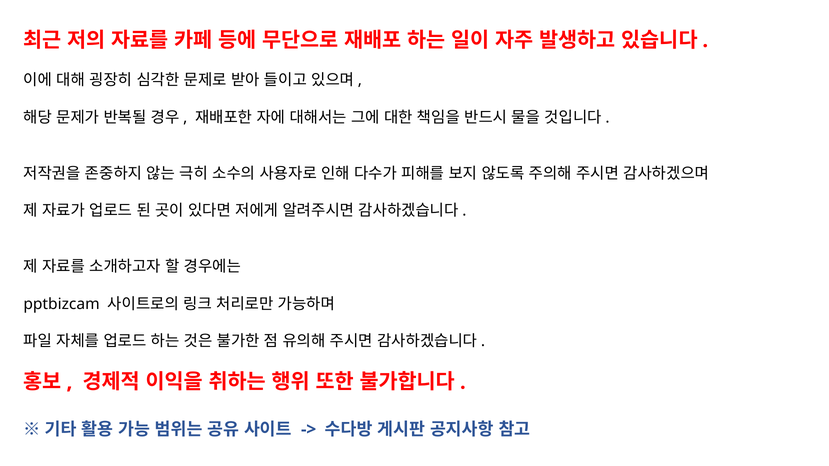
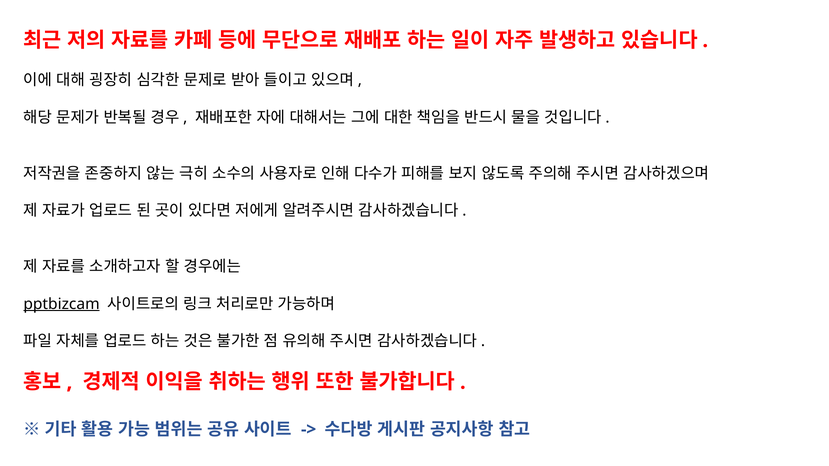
pptbizcam underline: none -> present
